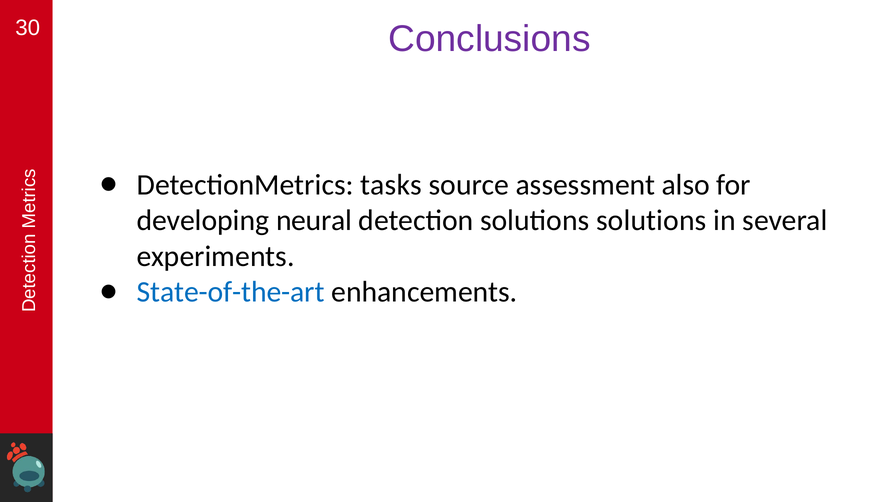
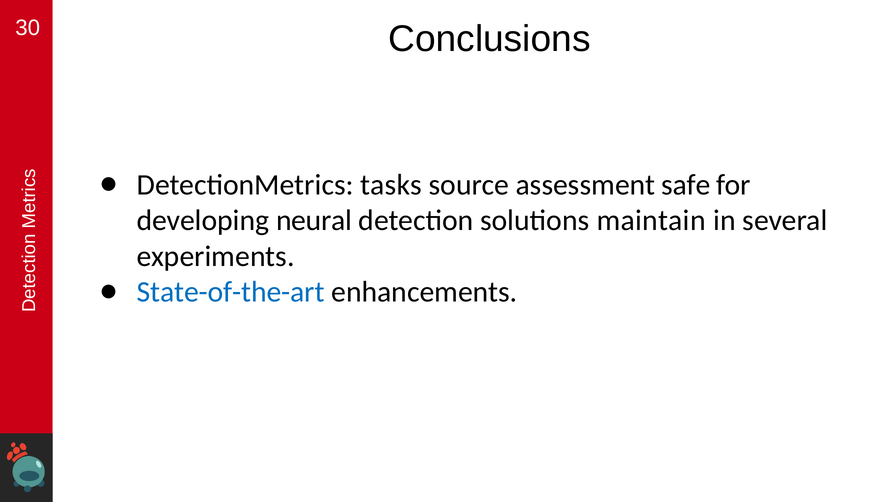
Conclusions colour: purple -> black
also: also -> safe
solutions solutions: solutions -> maintain
